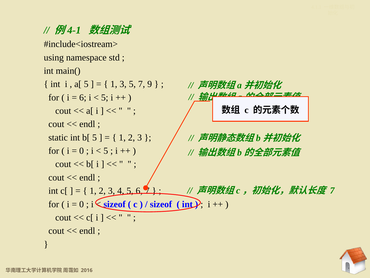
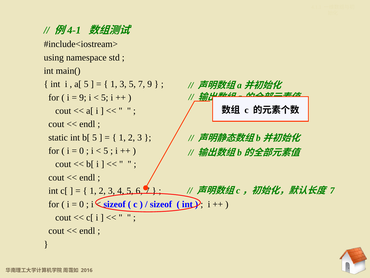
6 at (83, 97): 6 -> 9
